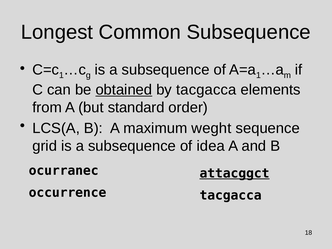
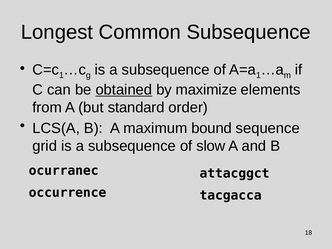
by tacgacca: tacgacca -> maximize
weght: weght -> bound
idea: idea -> slow
attacggct underline: present -> none
